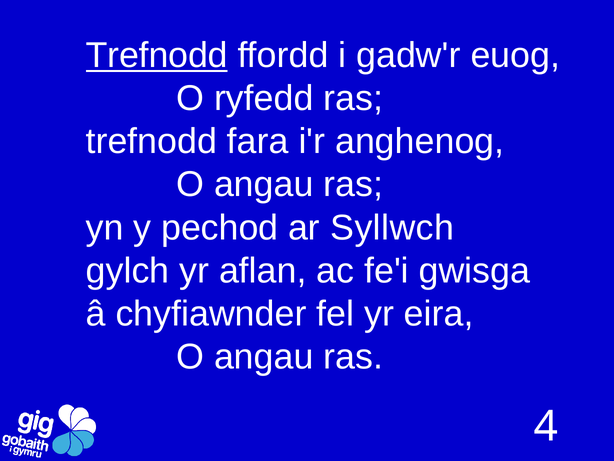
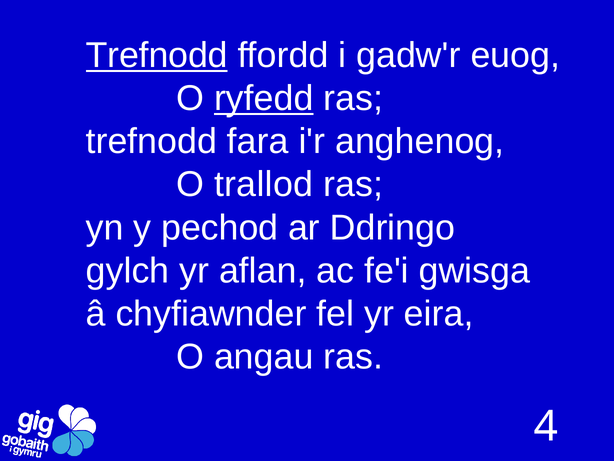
ryfedd underline: none -> present
angau at (264, 184): angau -> trallod
Syllwch: Syllwch -> Ddringo
